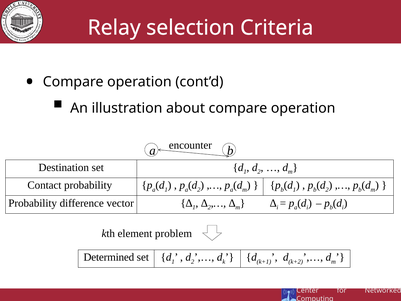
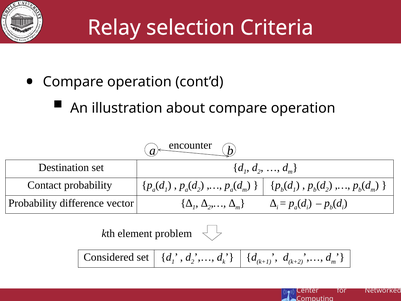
Determined: Determined -> Considered
